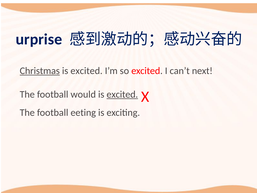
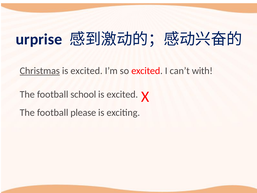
next: next -> with
would: would -> school
excited at (122, 94) underline: present -> none
eeting: eeting -> please
